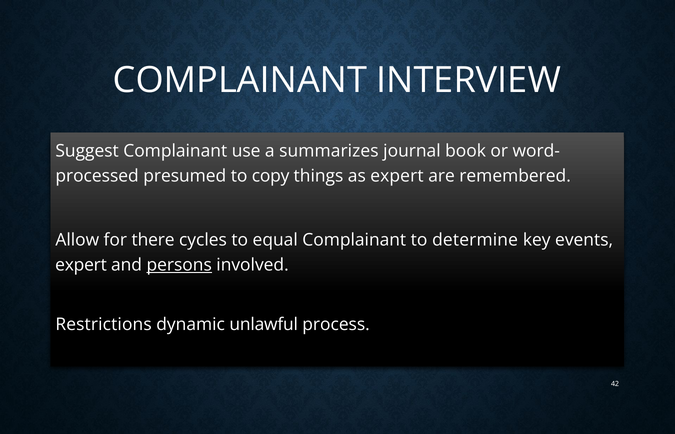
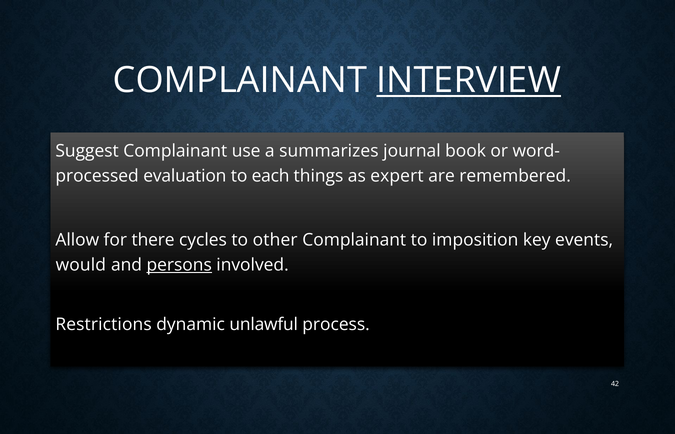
INTERVIEW underline: none -> present
presumed: presumed -> evaluation
copy: copy -> each
equal: equal -> other
determine: determine -> imposition
expert at (81, 265): expert -> would
